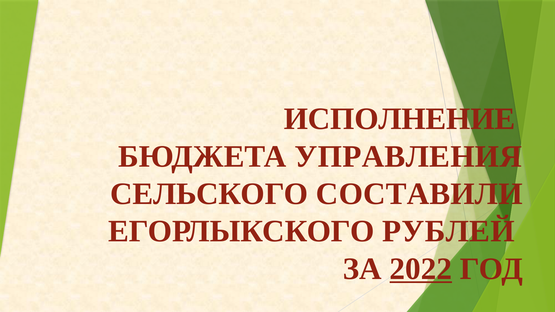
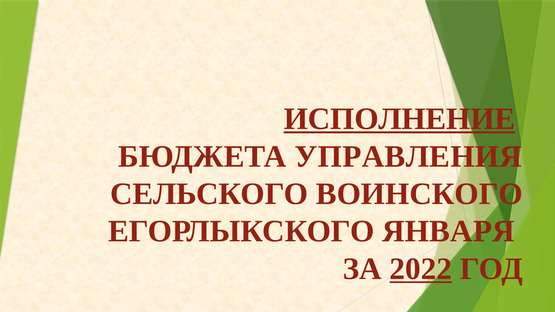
ИСПОЛНЕНИЕ underline: none -> present
СОСТАВИЛИ: СОСТАВИЛИ -> ВОИНСКОГО
РУБЛЕЙ: РУБЛЕЙ -> ЯНВАРЯ
